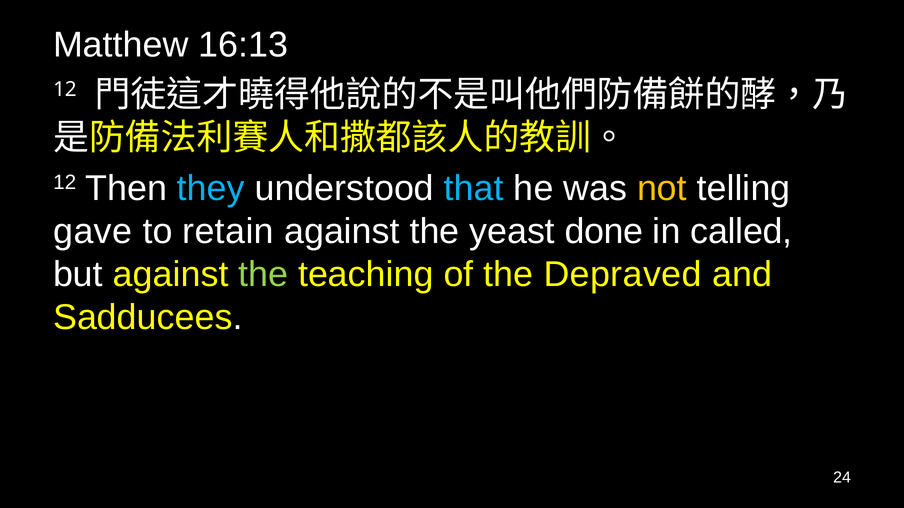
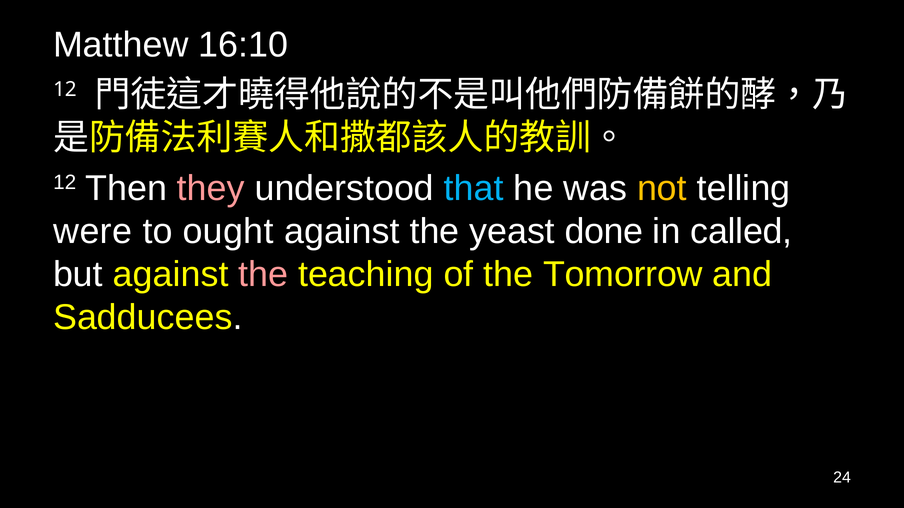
16:13: 16:13 -> 16:10
they colour: light blue -> pink
gave: gave -> were
retain: retain -> ought
the at (263, 275) colour: light green -> pink
Depraved: Depraved -> Tomorrow
